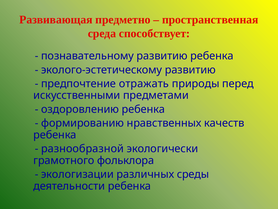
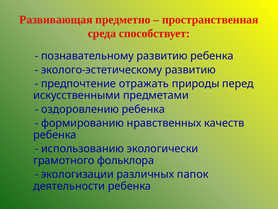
разнообразной: разнообразной -> использованию
среды: среды -> папок
